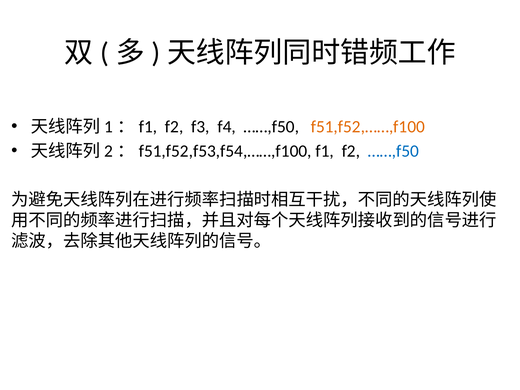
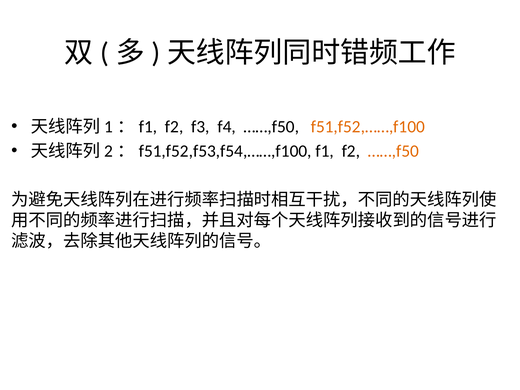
……,f50 at (393, 151) colour: blue -> orange
